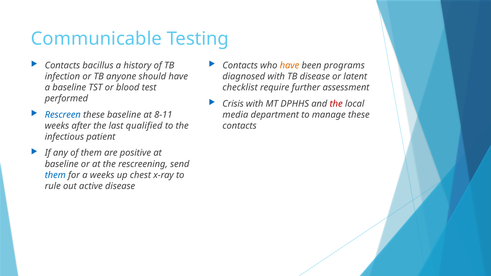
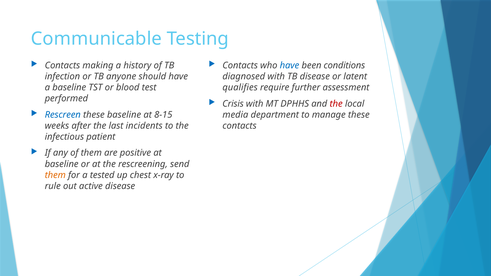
bacillus: bacillus -> making
have at (289, 65) colour: orange -> blue
programs: programs -> conditions
checklist: checklist -> qualifies
8-11: 8-11 -> 8-15
qualified: qualified -> incidents
them at (55, 175) colour: blue -> orange
a weeks: weeks -> tested
